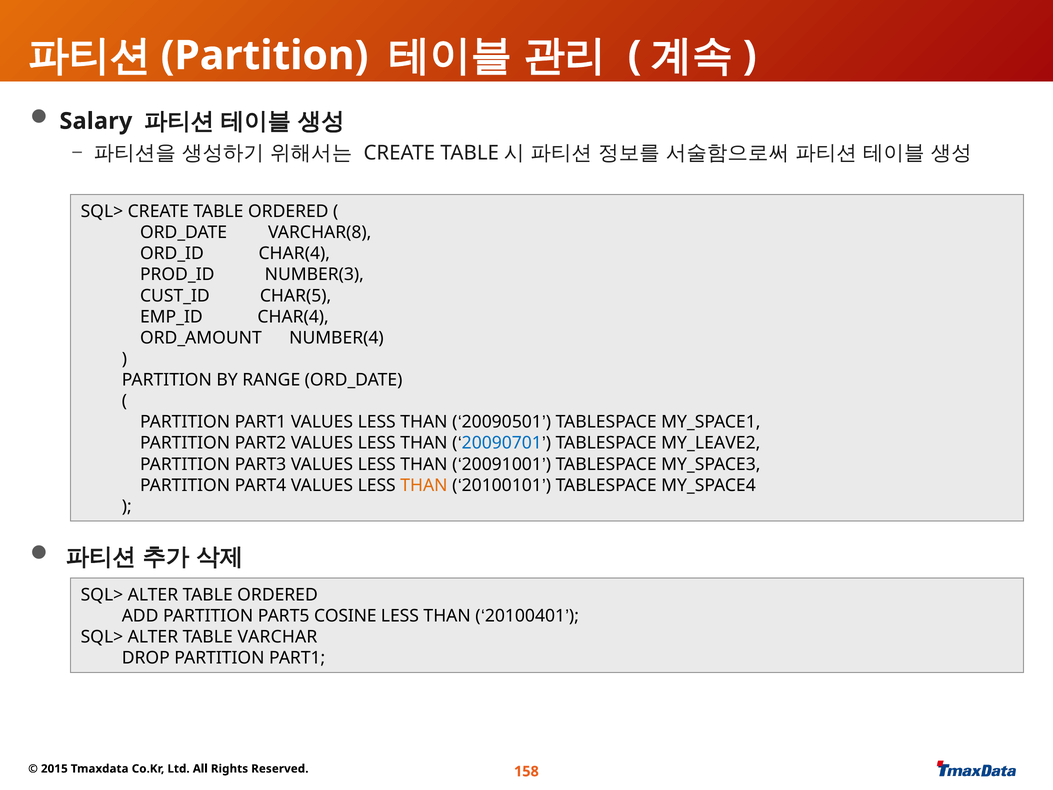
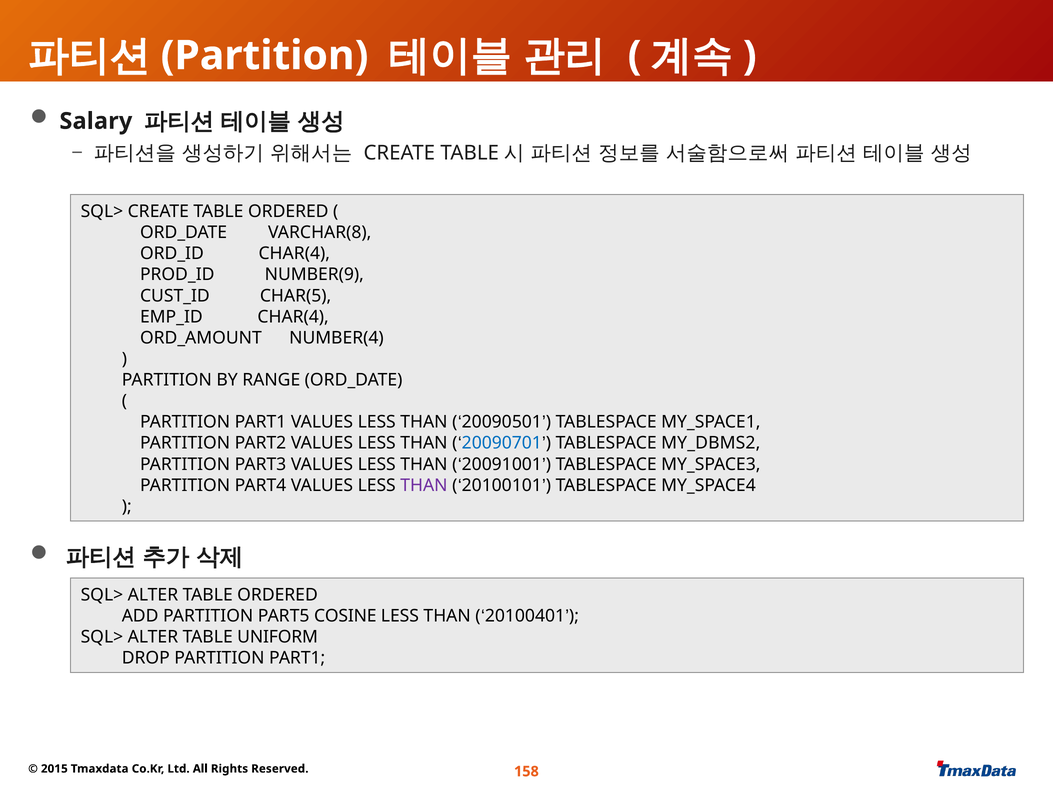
NUMBER(3: NUMBER(3 -> NUMBER(9
MY_LEAVE2: MY_LEAVE2 -> MY_DBMS2
THAN at (424, 485) colour: orange -> purple
VARCHAR: VARCHAR -> UNIFORM
